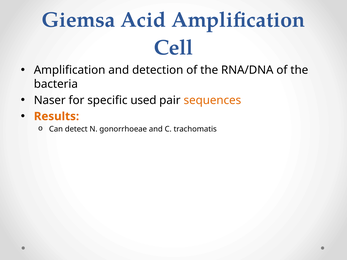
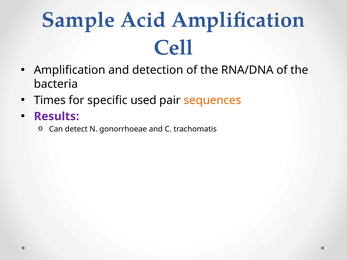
Giemsa: Giemsa -> Sample
Naser: Naser -> Times
Results colour: orange -> purple
